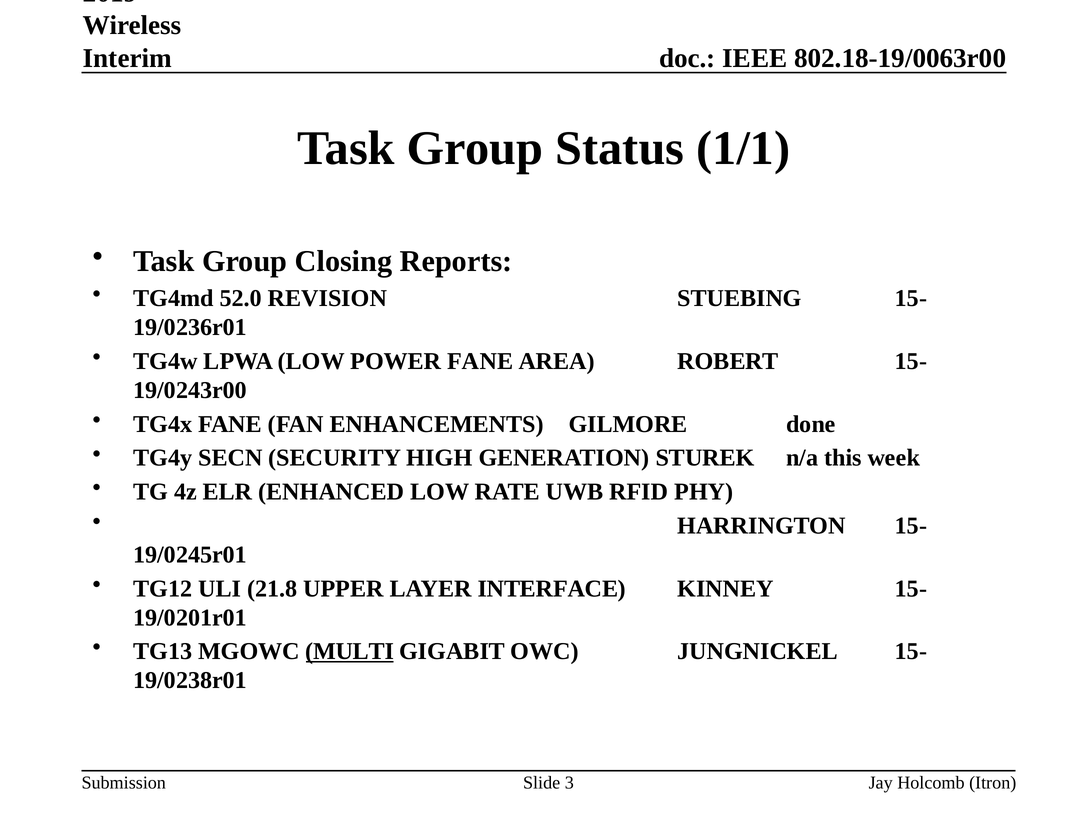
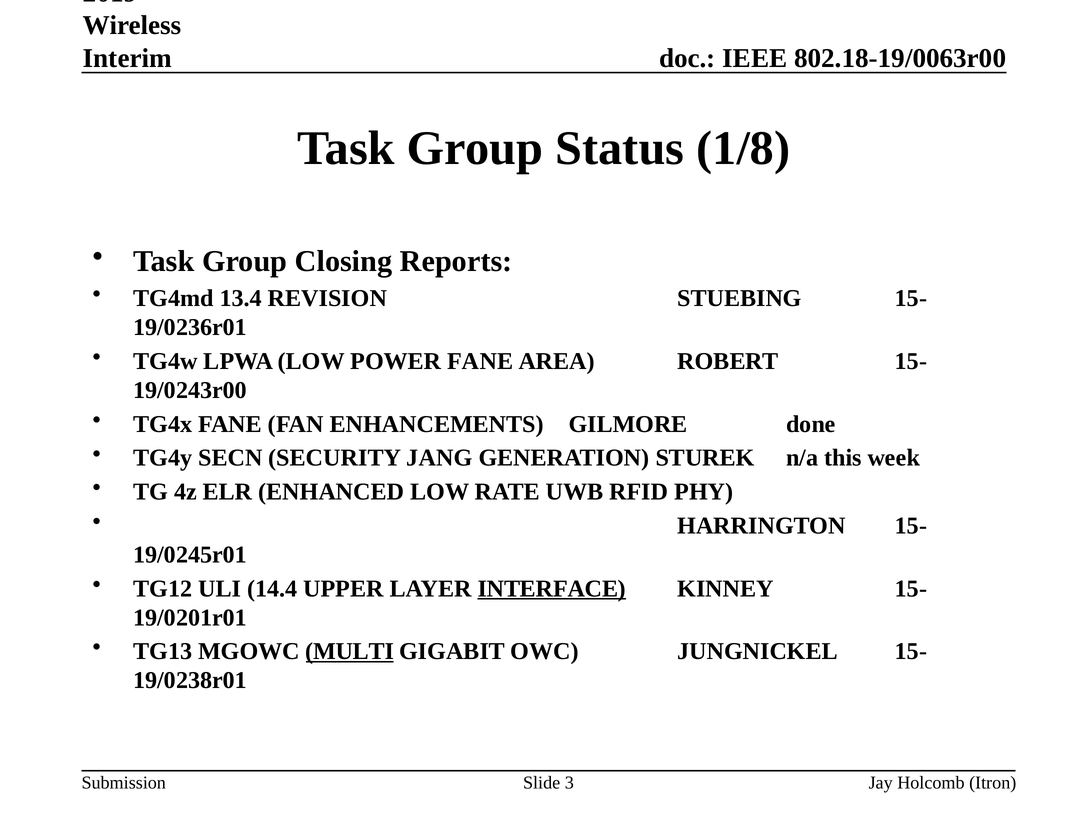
1/1: 1/1 -> 1/8
52.0: 52.0 -> 13.4
HIGH: HIGH -> JANG
21.8: 21.8 -> 14.4
INTERFACE underline: none -> present
